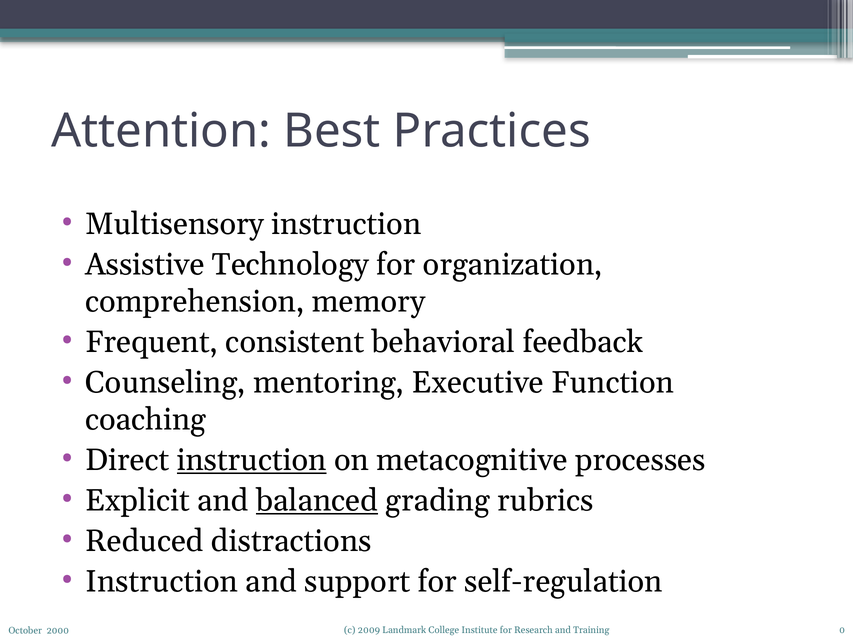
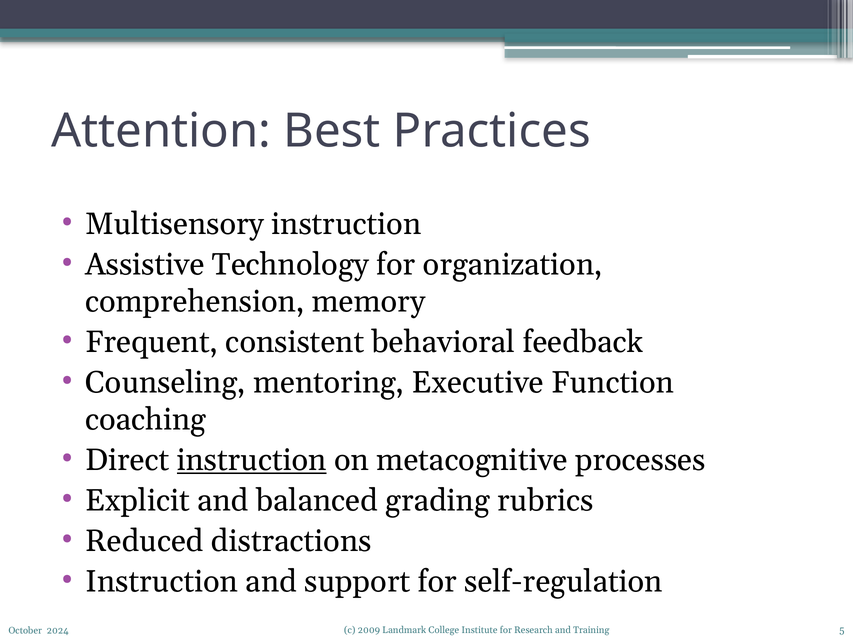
balanced underline: present -> none
0: 0 -> 5
2000: 2000 -> 2024
